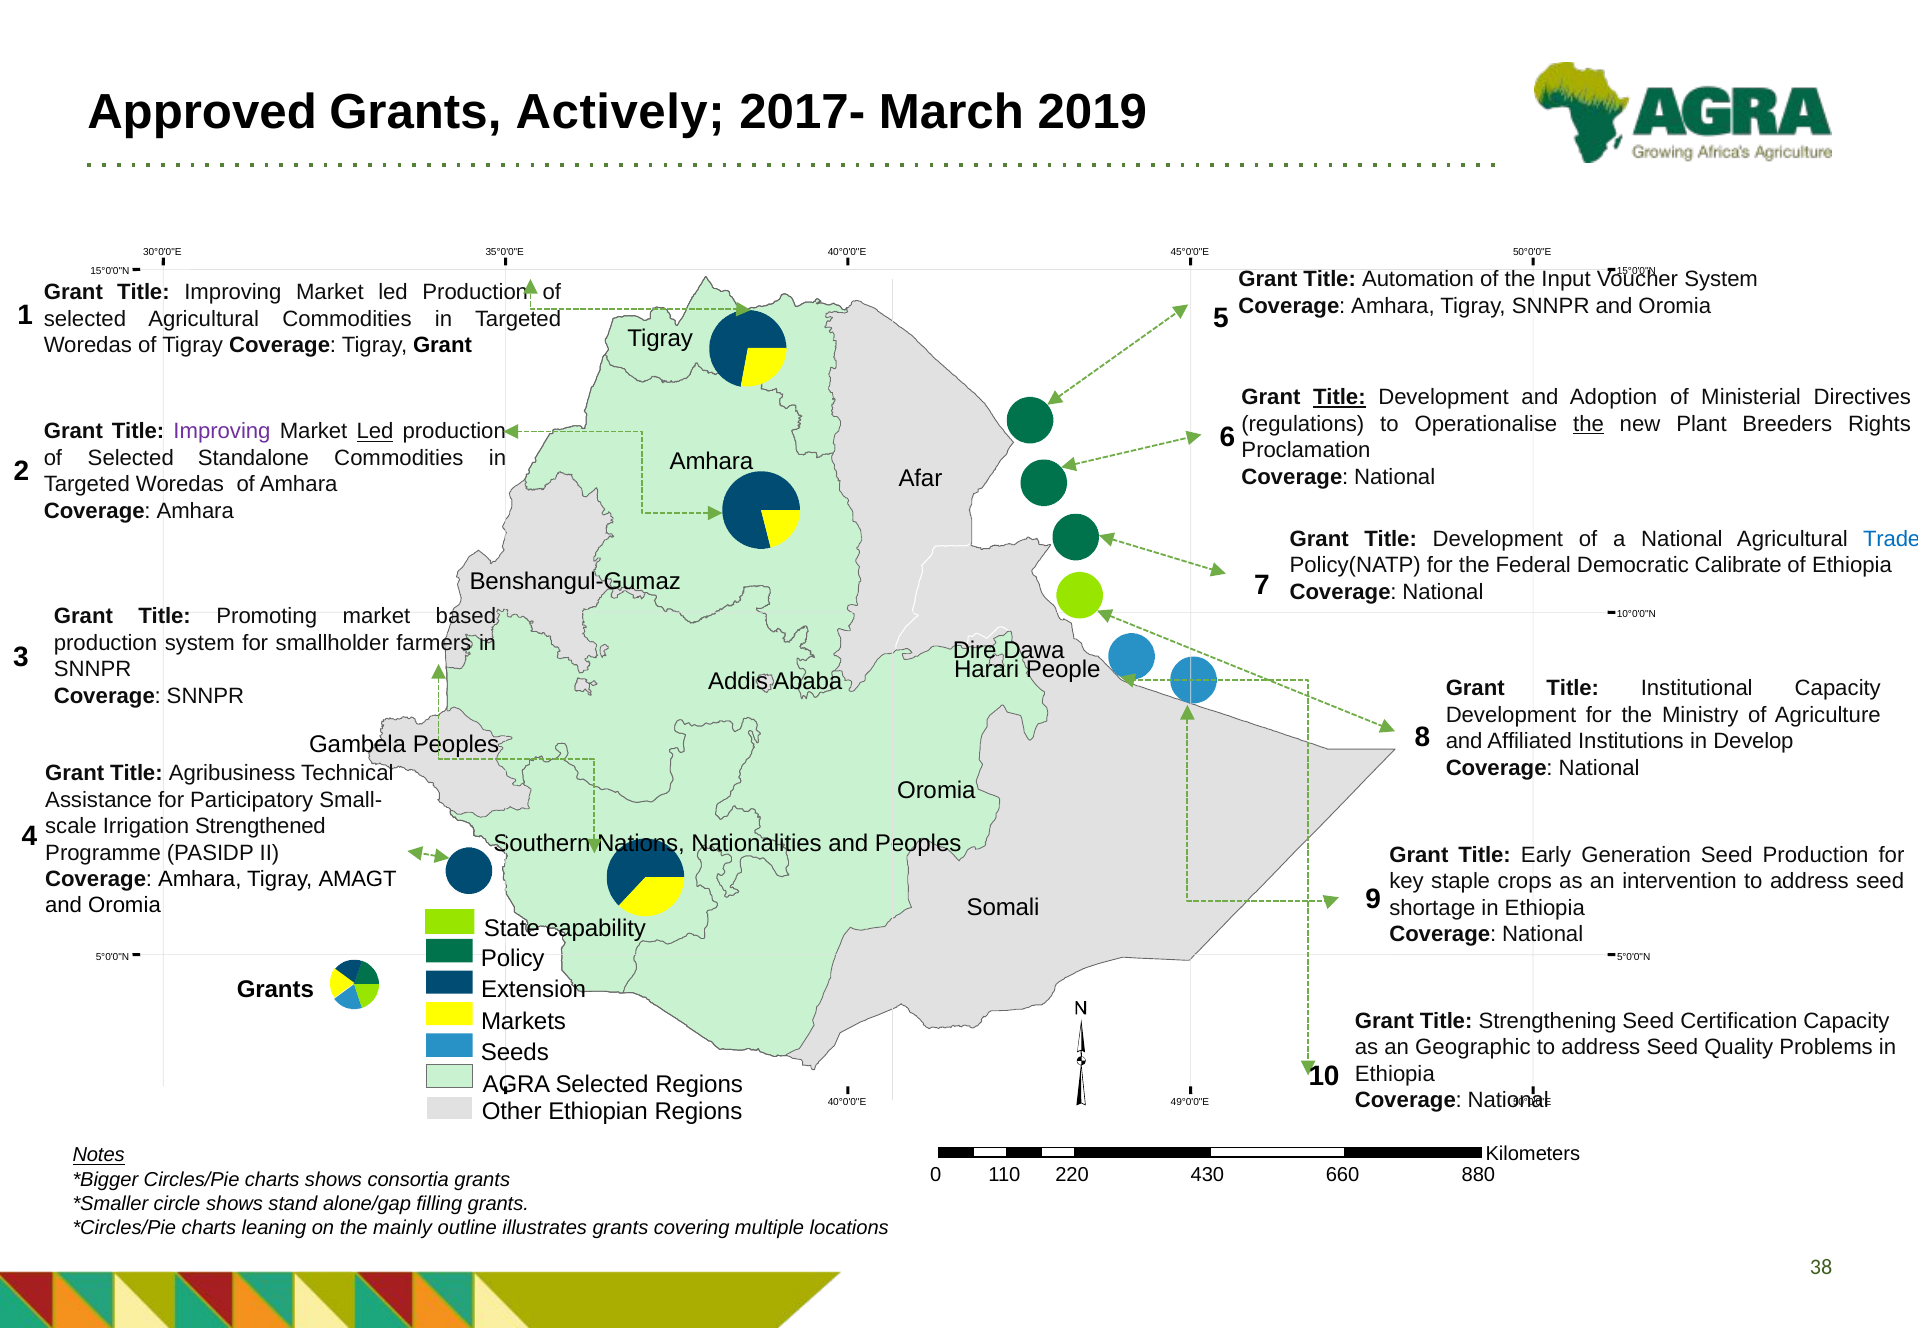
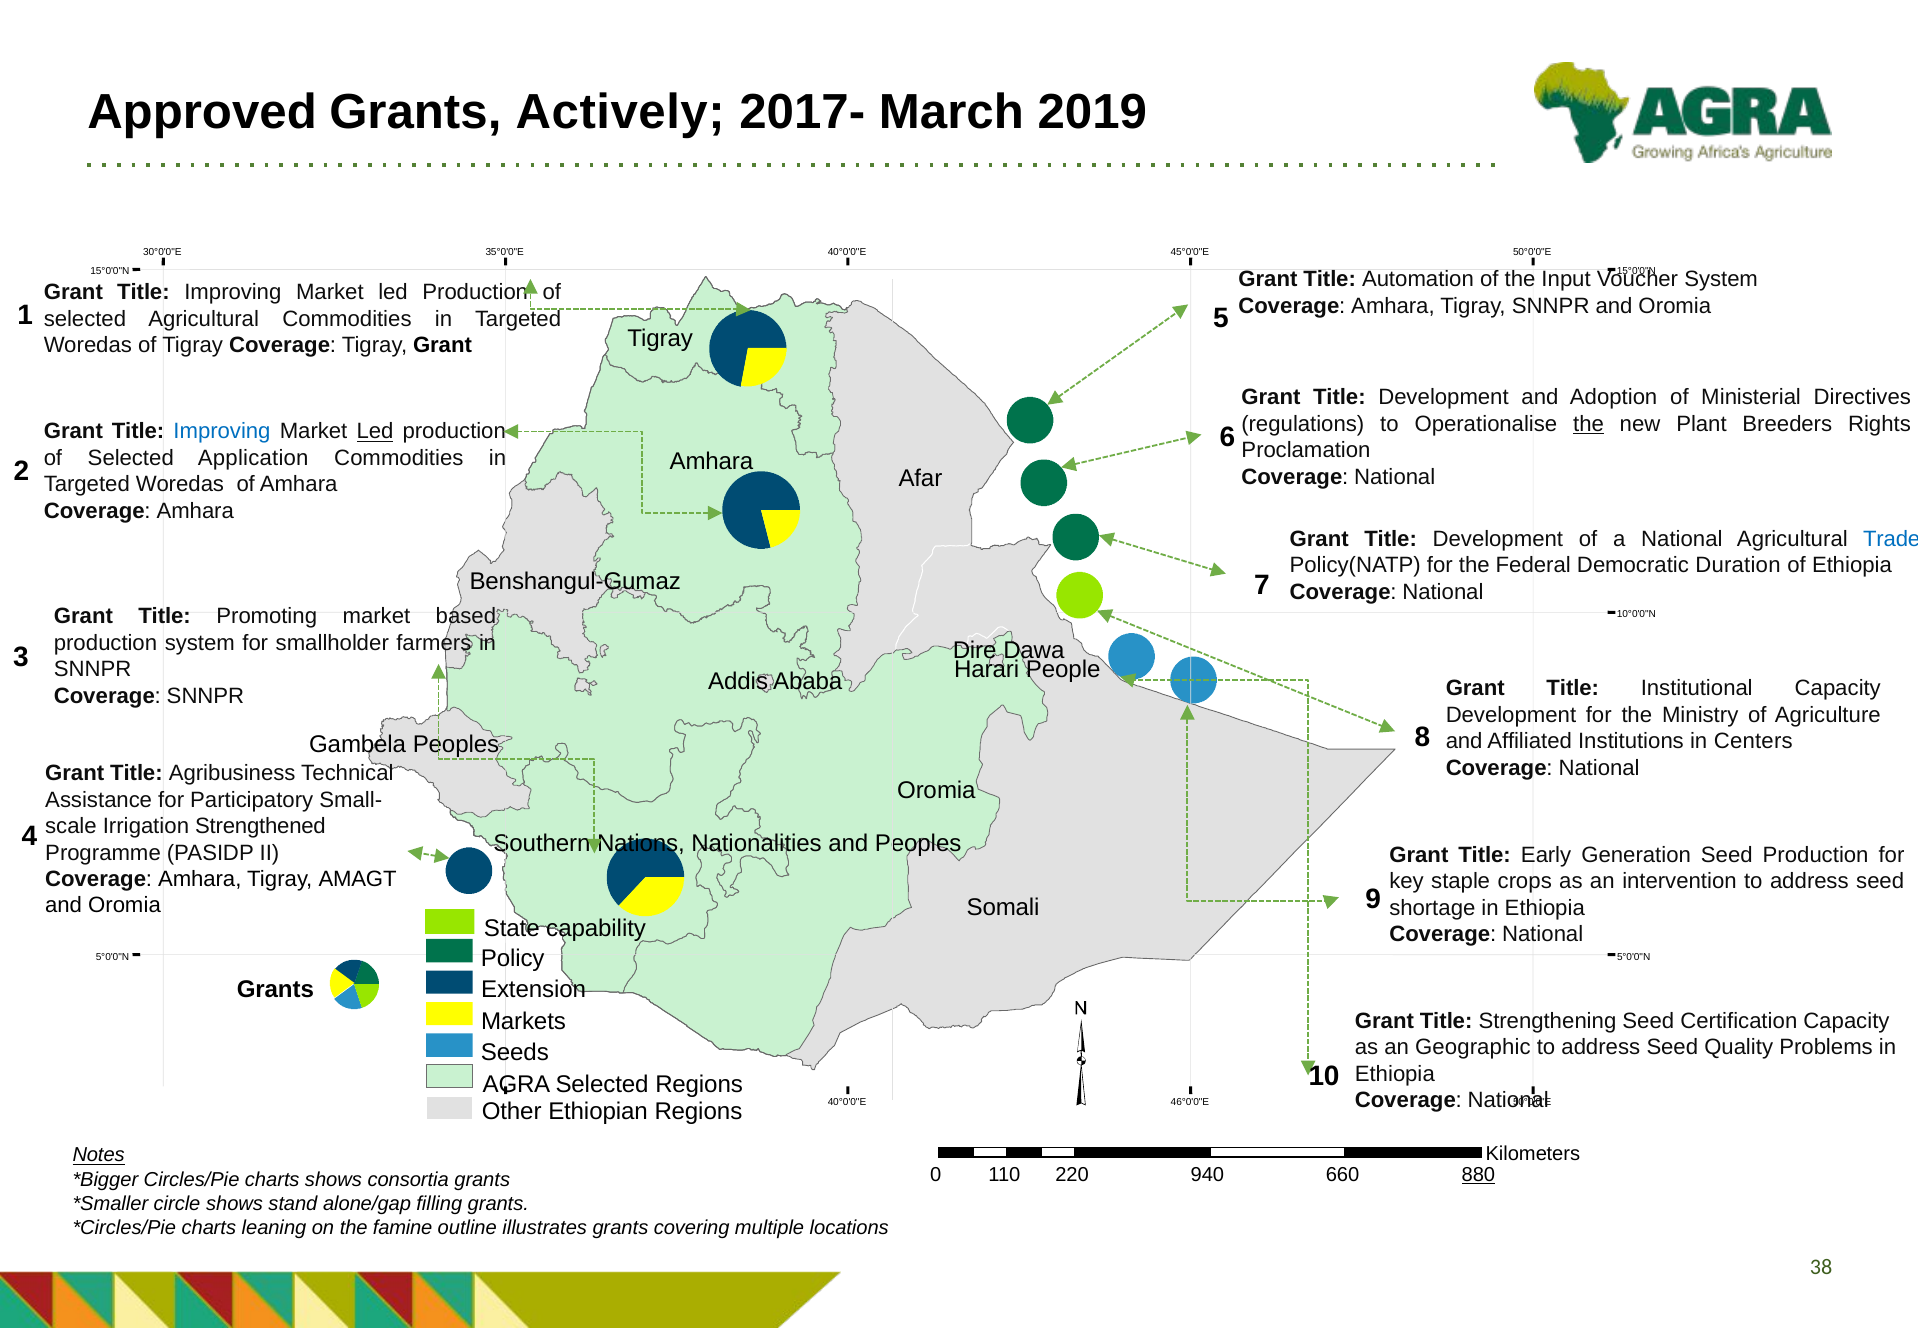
Title at (1339, 398) underline: present -> none
Improving at (222, 432) colour: purple -> blue
Standalone: Standalone -> Application
Calibrate: Calibrate -> Duration
Develop: Develop -> Centers
49°0'0"E: 49°0'0"E -> 46°0'0"E
430: 430 -> 940
880 underline: none -> present
mainly: mainly -> famine
